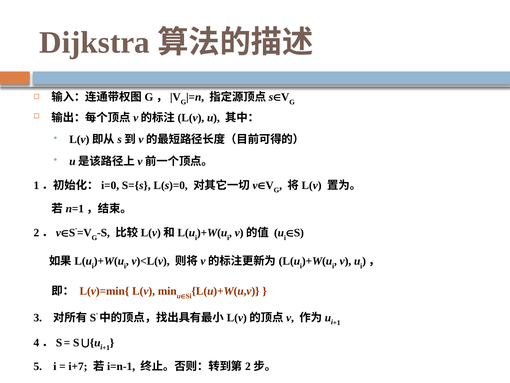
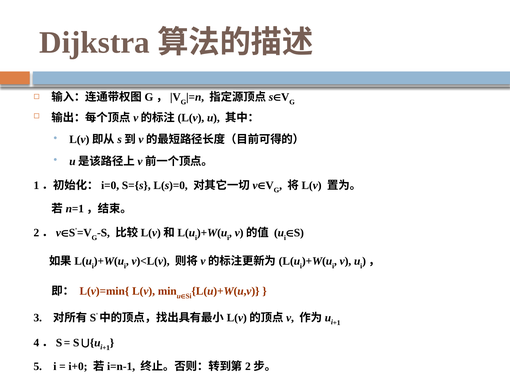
i+7: i+7 -> i+0
